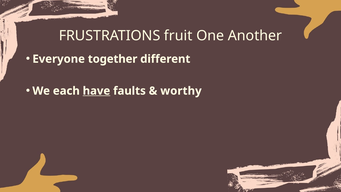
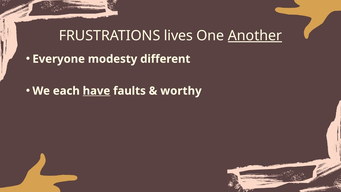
fruit: fruit -> lives
Another underline: none -> present
together: together -> modesty
